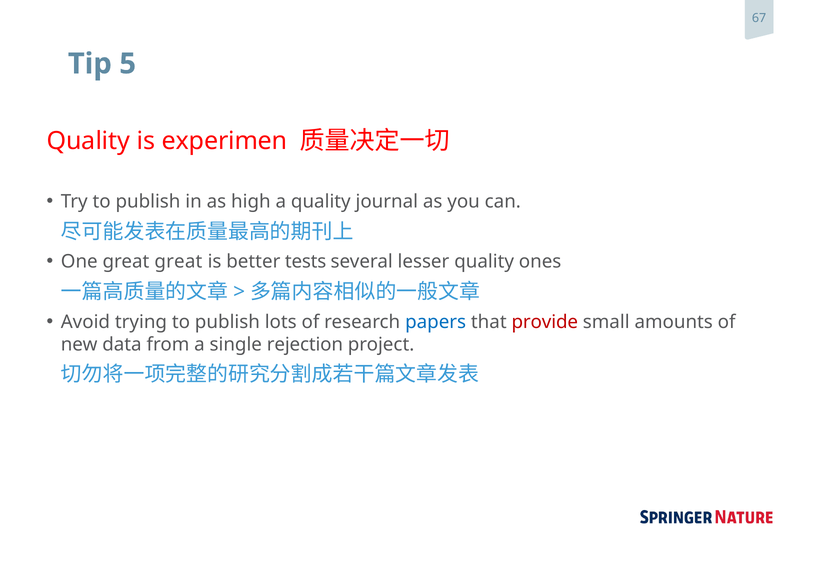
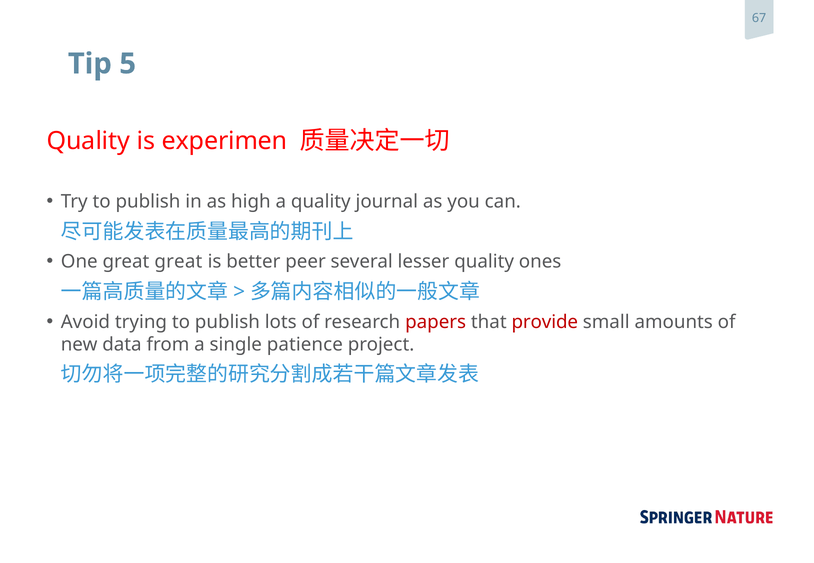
tests: tests -> peer
papers colour: blue -> red
rejection: rejection -> patience
